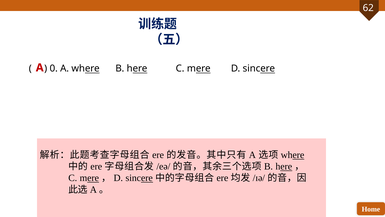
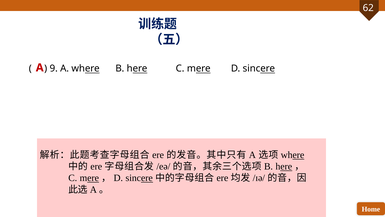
0: 0 -> 9
